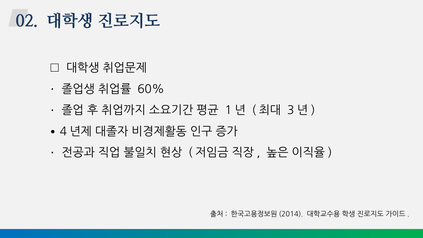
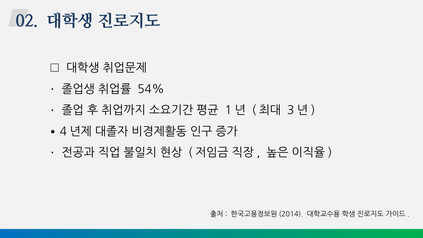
60%: 60% -> 54%
